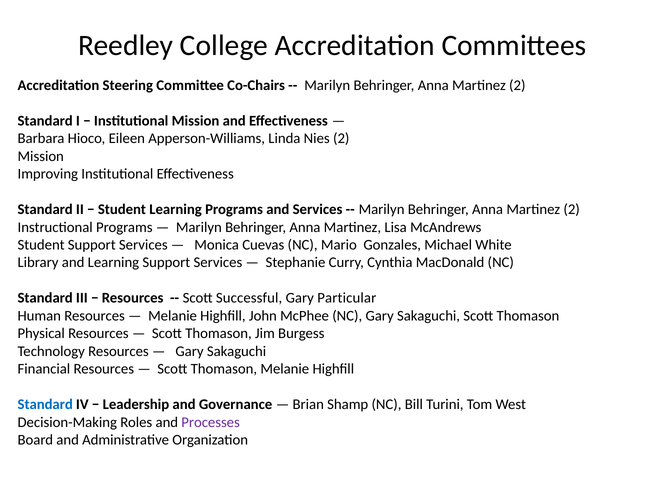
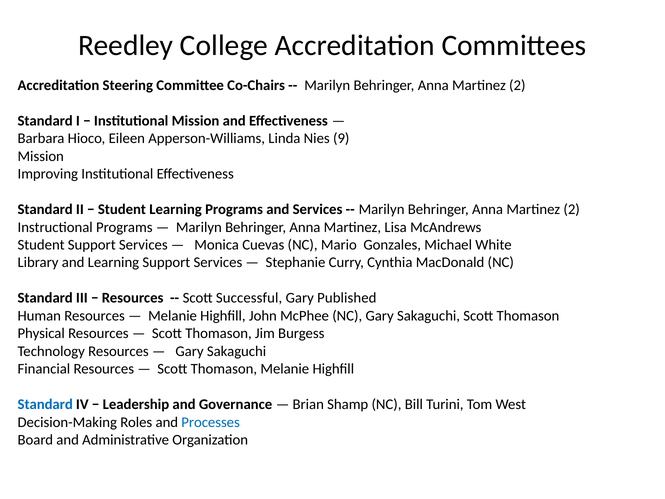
Nies 2: 2 -> 9
Particular: Particular -> Published
Processes colour: purple -> blue
